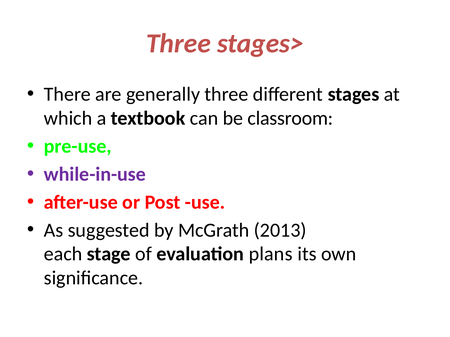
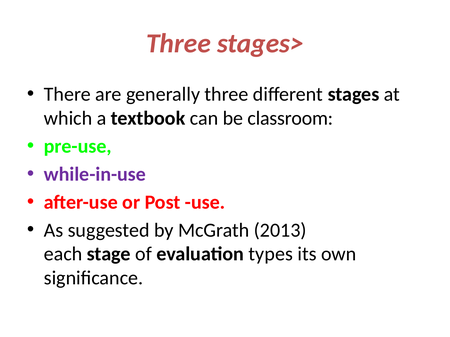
plans: plans -> types
